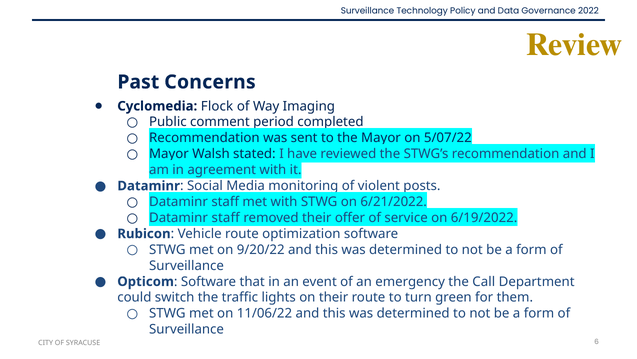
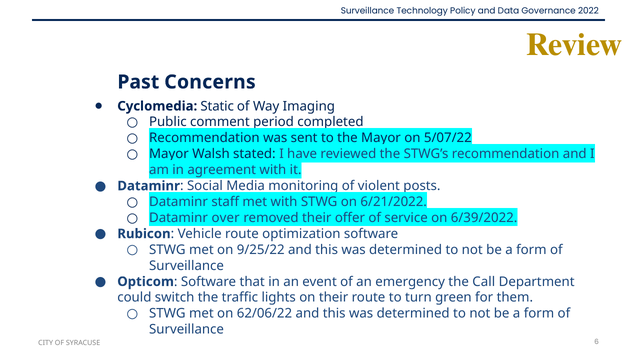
Flock: Flock -> Static
staff at (226, 217): staff -> over
6/19/2022: 6/19/2022 -> 6/39/2022
9/20/22: 9/20/22 -> 9/25/22
11/06/22: 11/06/22 -> 62/06/22
